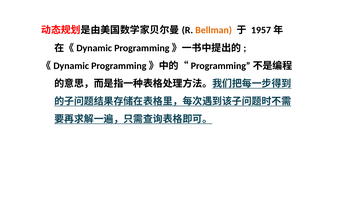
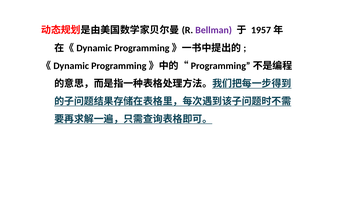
Bellman colour: orange -> purple
